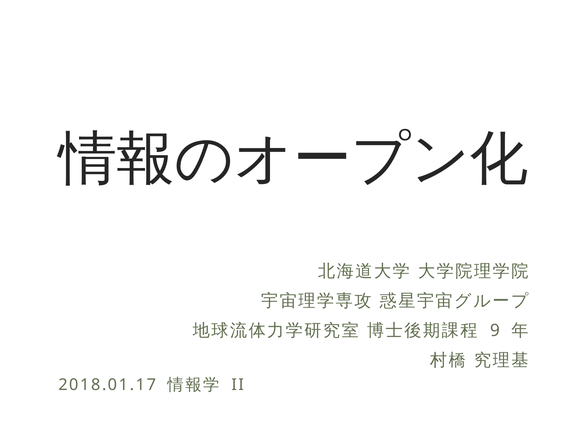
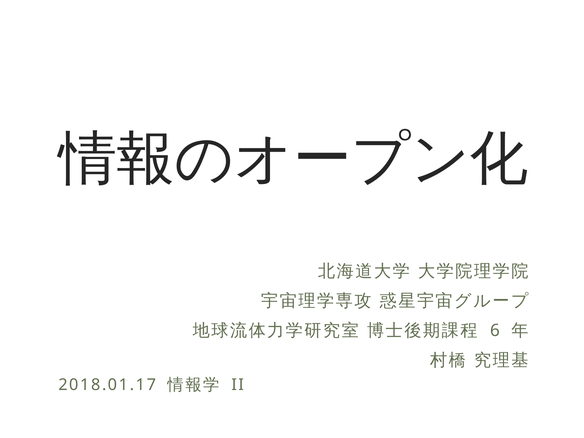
9: 9 -> 6
